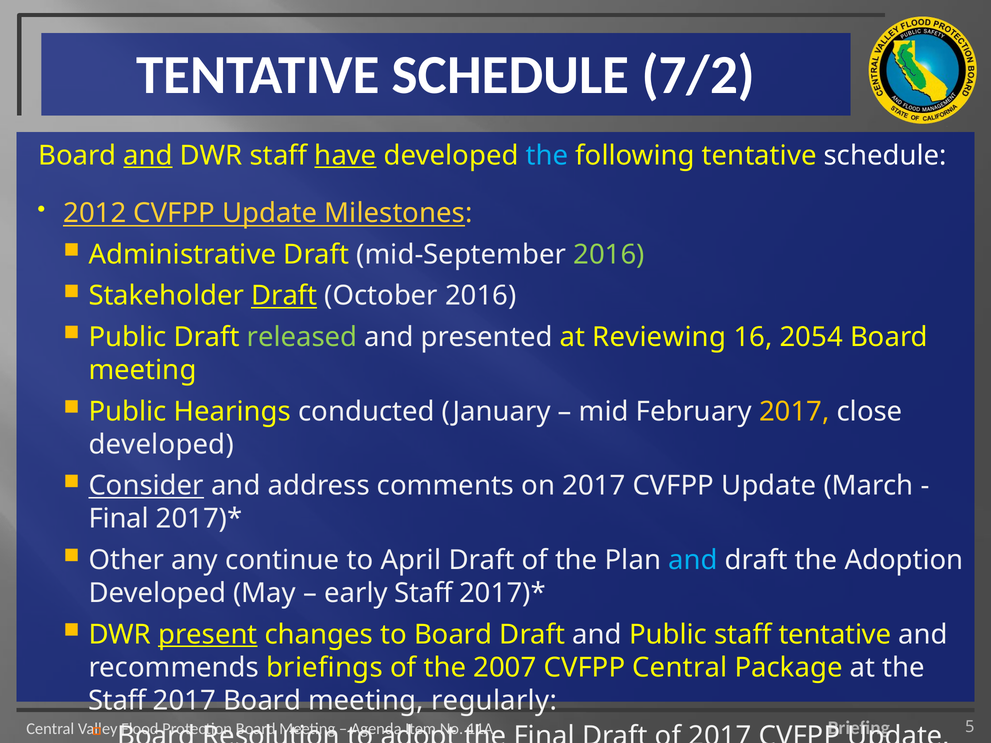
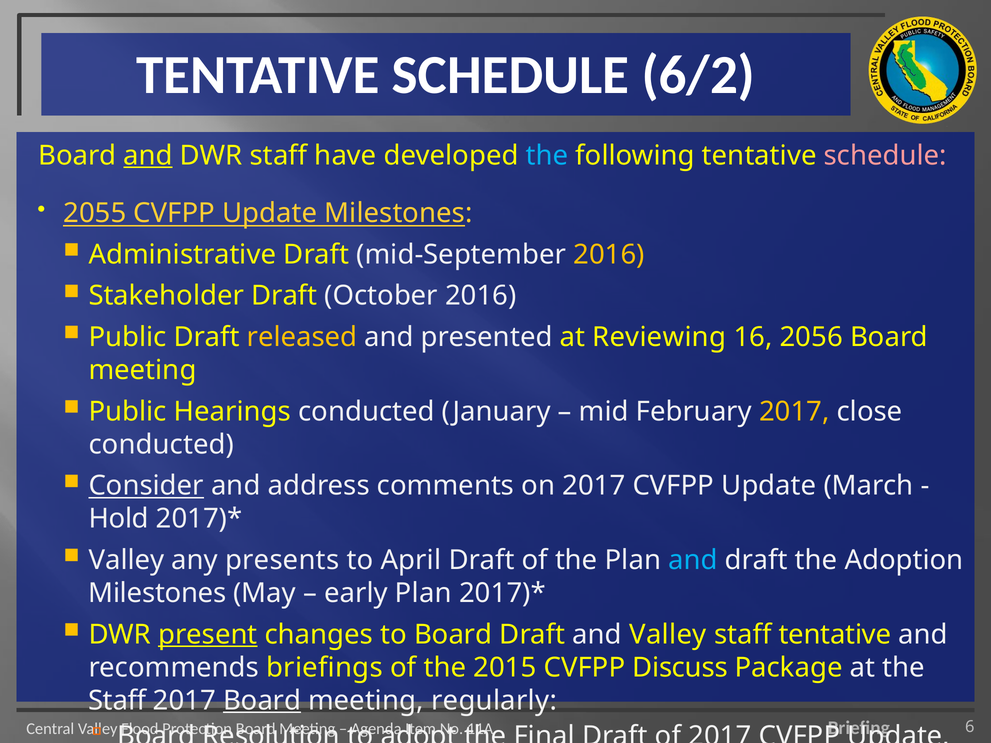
7/2: 7/2 -> 6/2
have underline: present -> none
schedule at (885, 155) colour: white -> pink
2012: 2012 -> 2055
2016 at (609, 255) colour: light green -> yellow
Draft at (284, 296) underline: present -> none
released colour: light green -> yellow
2054: 2054 -> 2056
developed at (161, 445): developed -> conducted
Final at (119, 519): Final -> Hold
Other at (126, 560): Other -> Valley
continue: continue -> presents
Developed at (157, 593): Developed -> Milestones
early Staff: Staff -> Plan
and Public: Public -> Valley
2007: 2007 -> 2015
CVFPP Central: Central -> Discuss
Board at (262, 701) underline: none -> present
5: 5 -> 6
